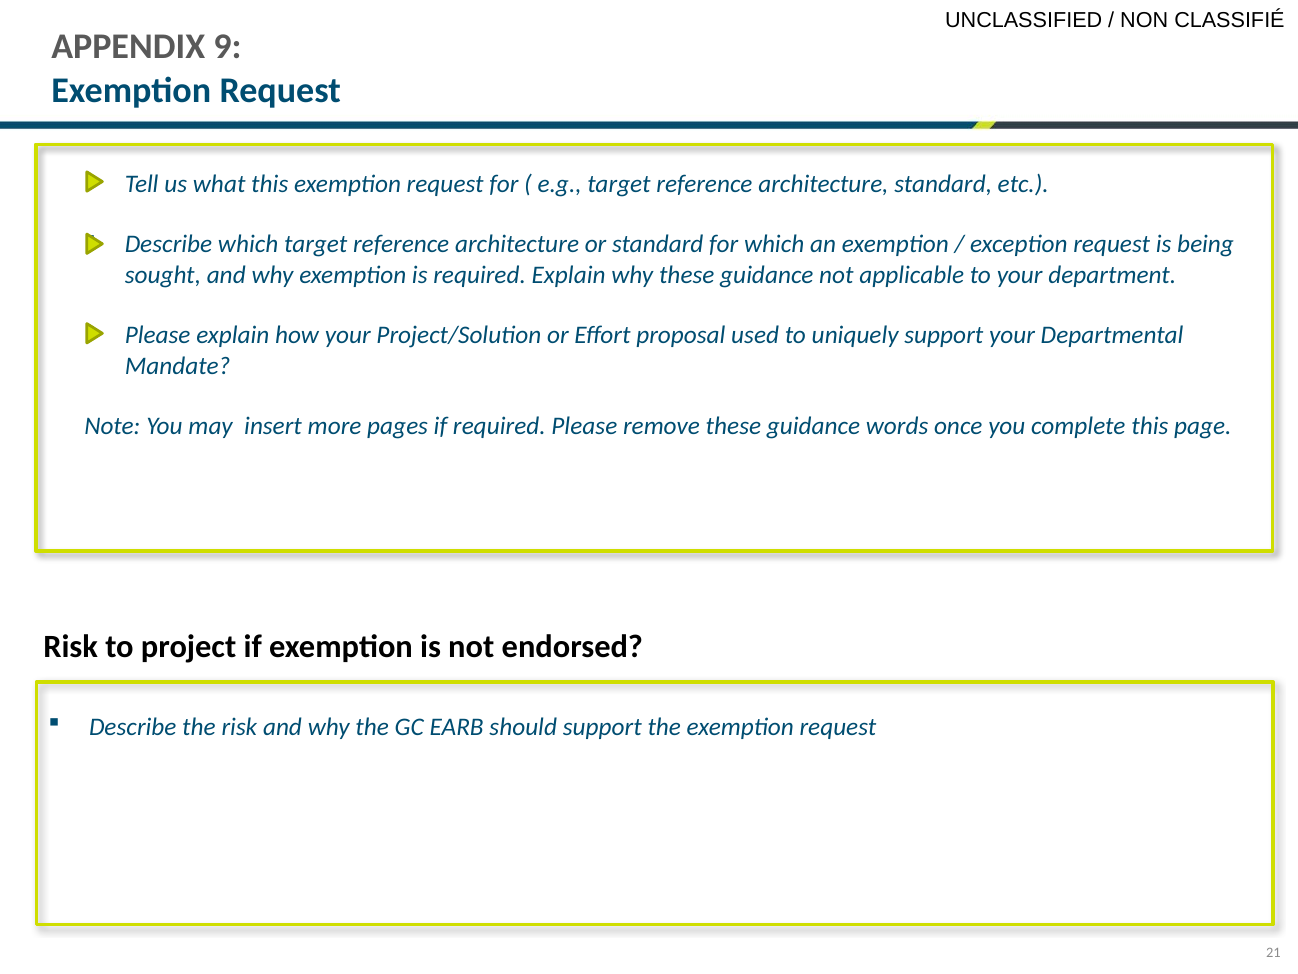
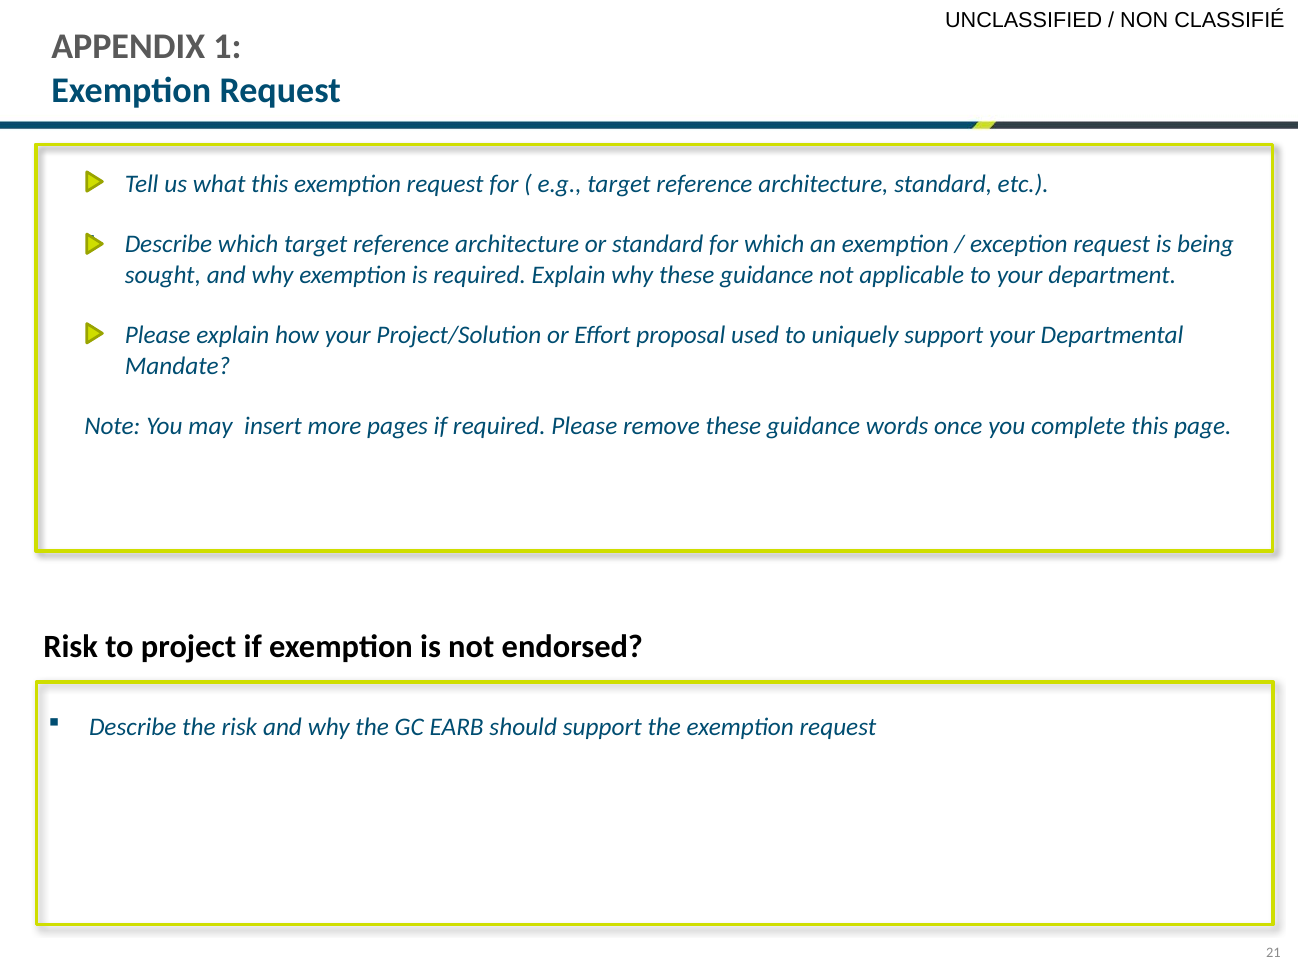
9: 9 -> 1
